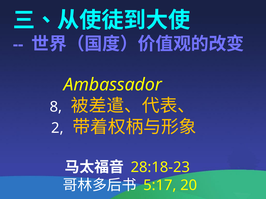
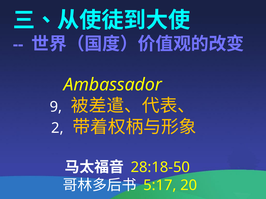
8: 8 -> 9
28:18-23: 28:18-23 -> 28:18-50
